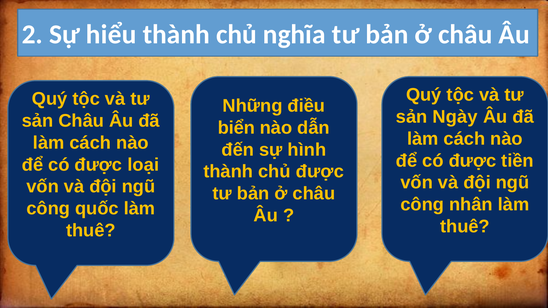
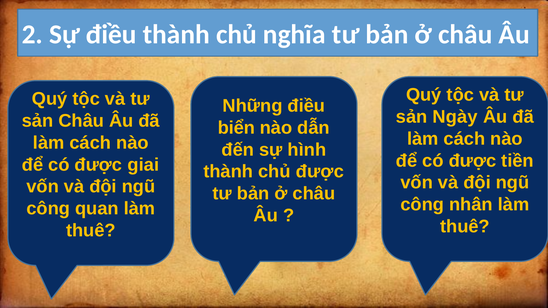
Sự hiểu: hiểu -> điều
loại: loại -> giai
quốc: quốc -> quan
